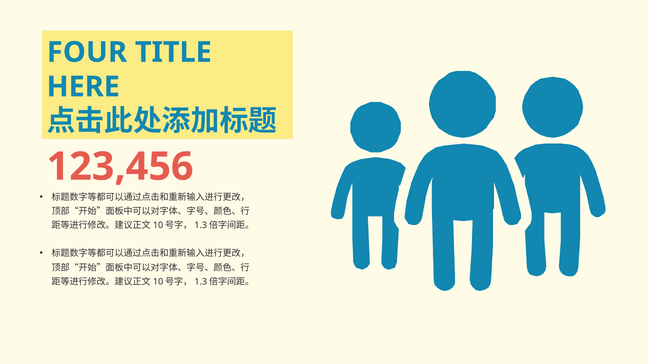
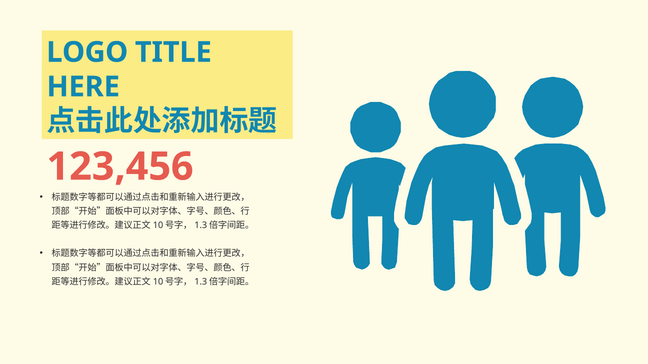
FOUR: FOUR -> LOGO
